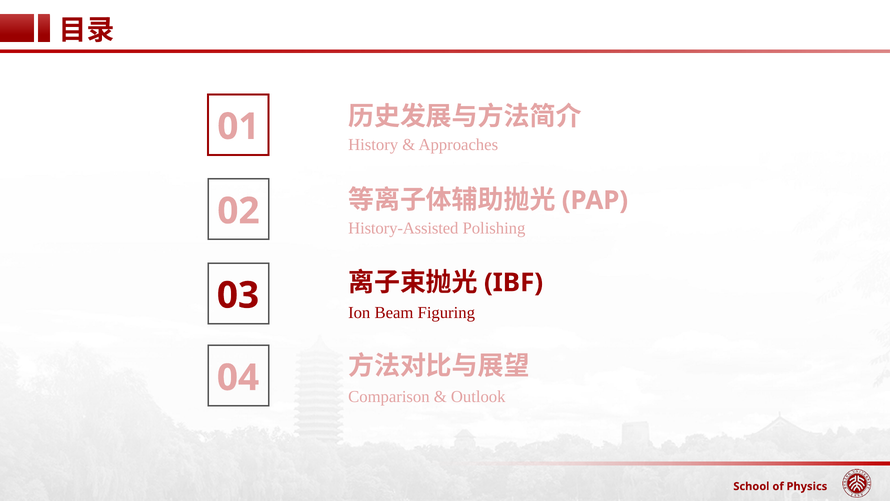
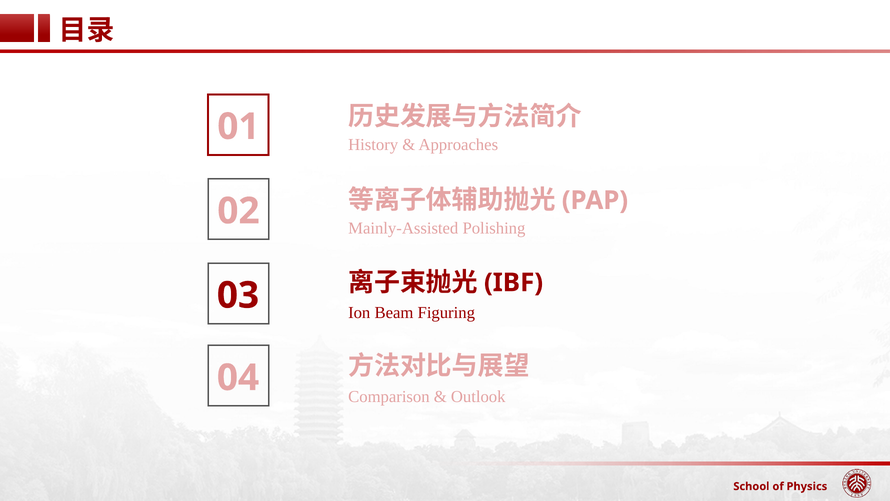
History-Assisted: History-Assisted -> Mainly-Assisted
